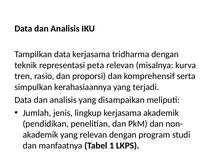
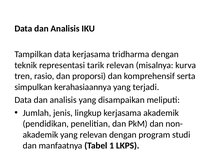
peta: peta -> tarik
